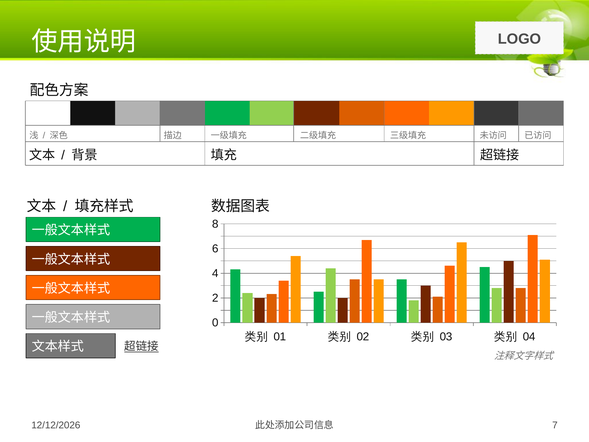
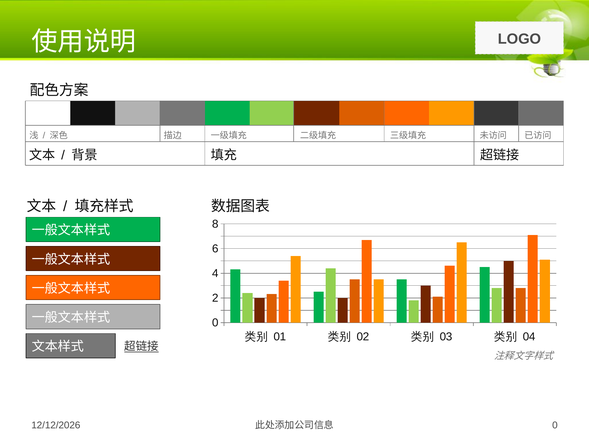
7 at (555, 425): 7 -> 0
